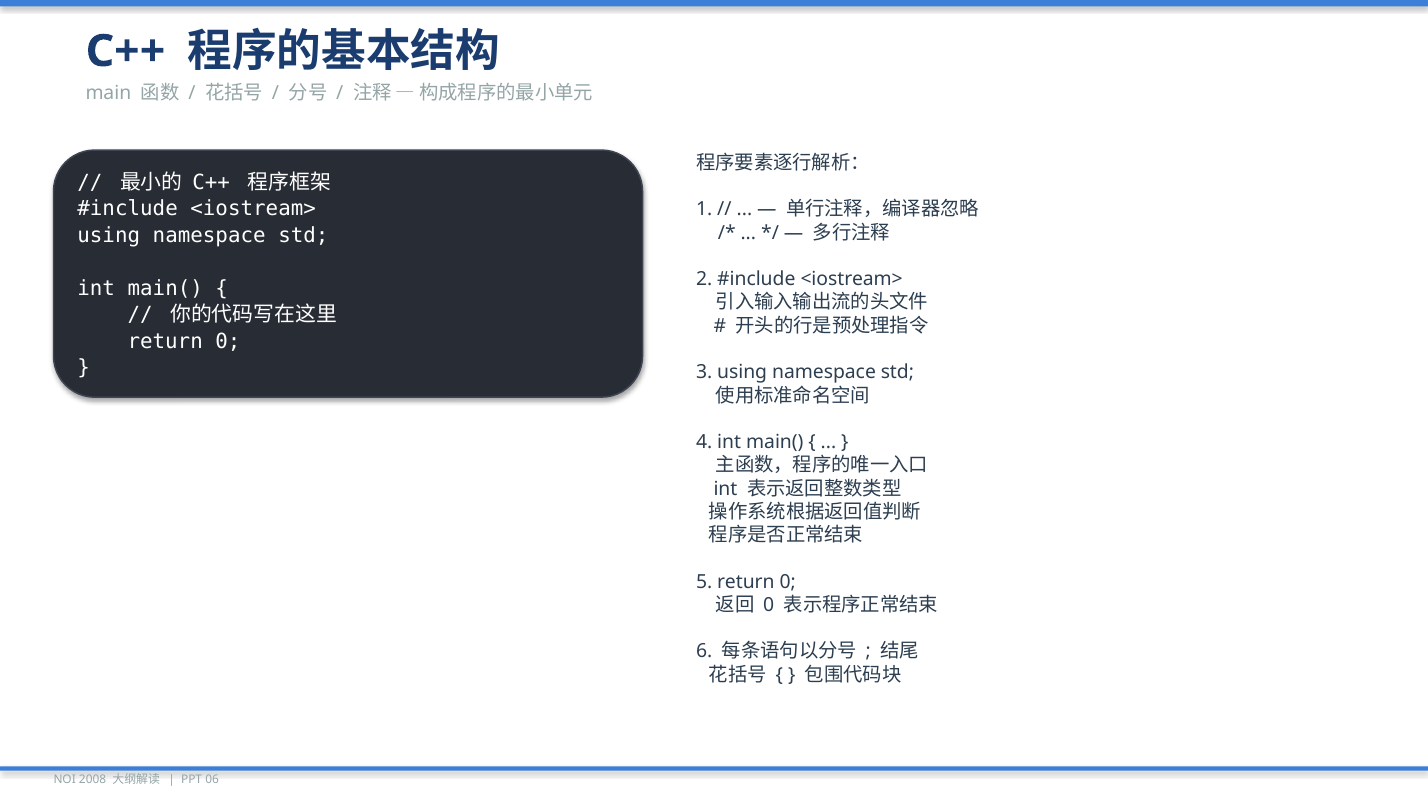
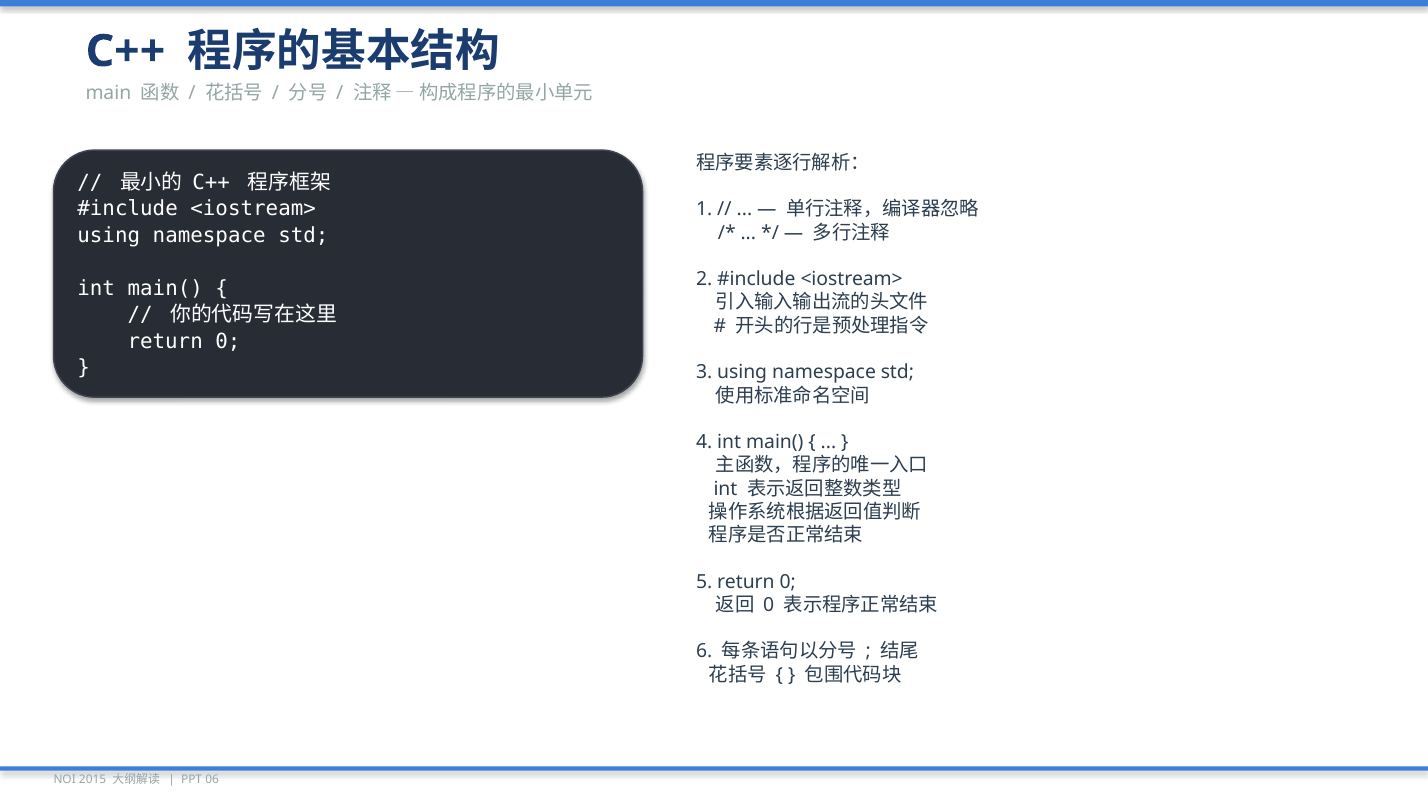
2008: 2008 -> 2015
